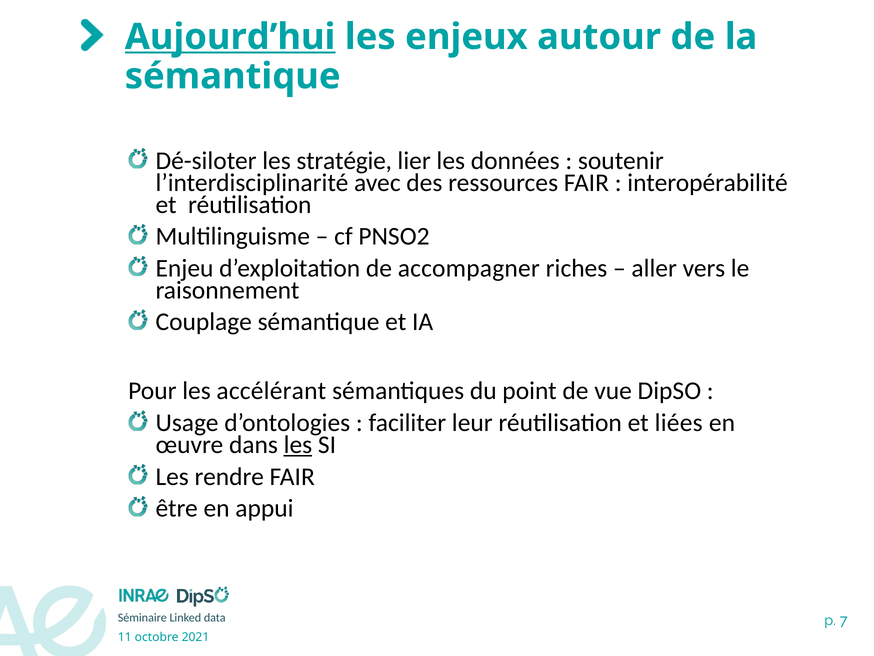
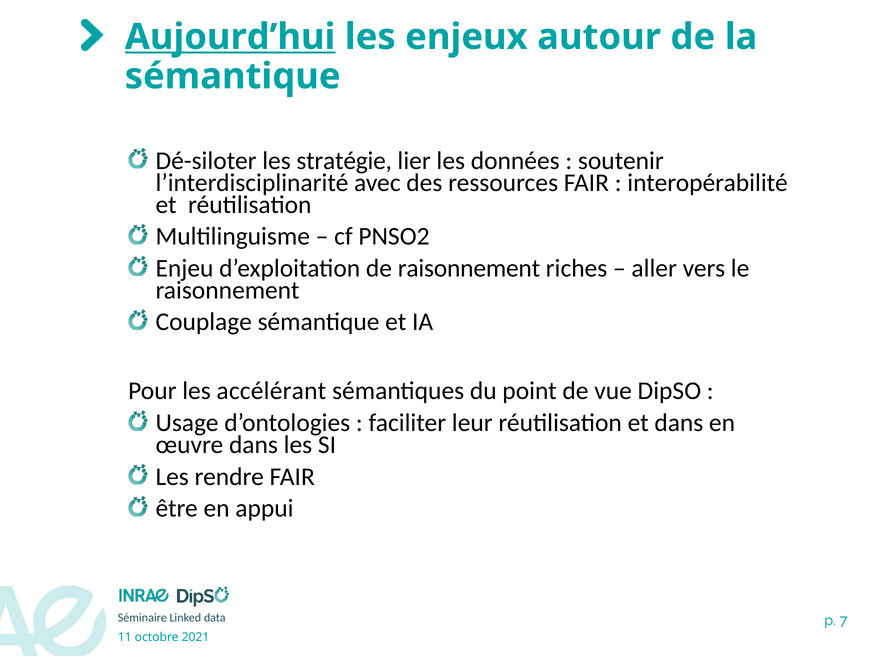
de accompagner: accompagner -> raisonnement
et liées: liées -> dans
les at (298, 445) underline: present -> none
